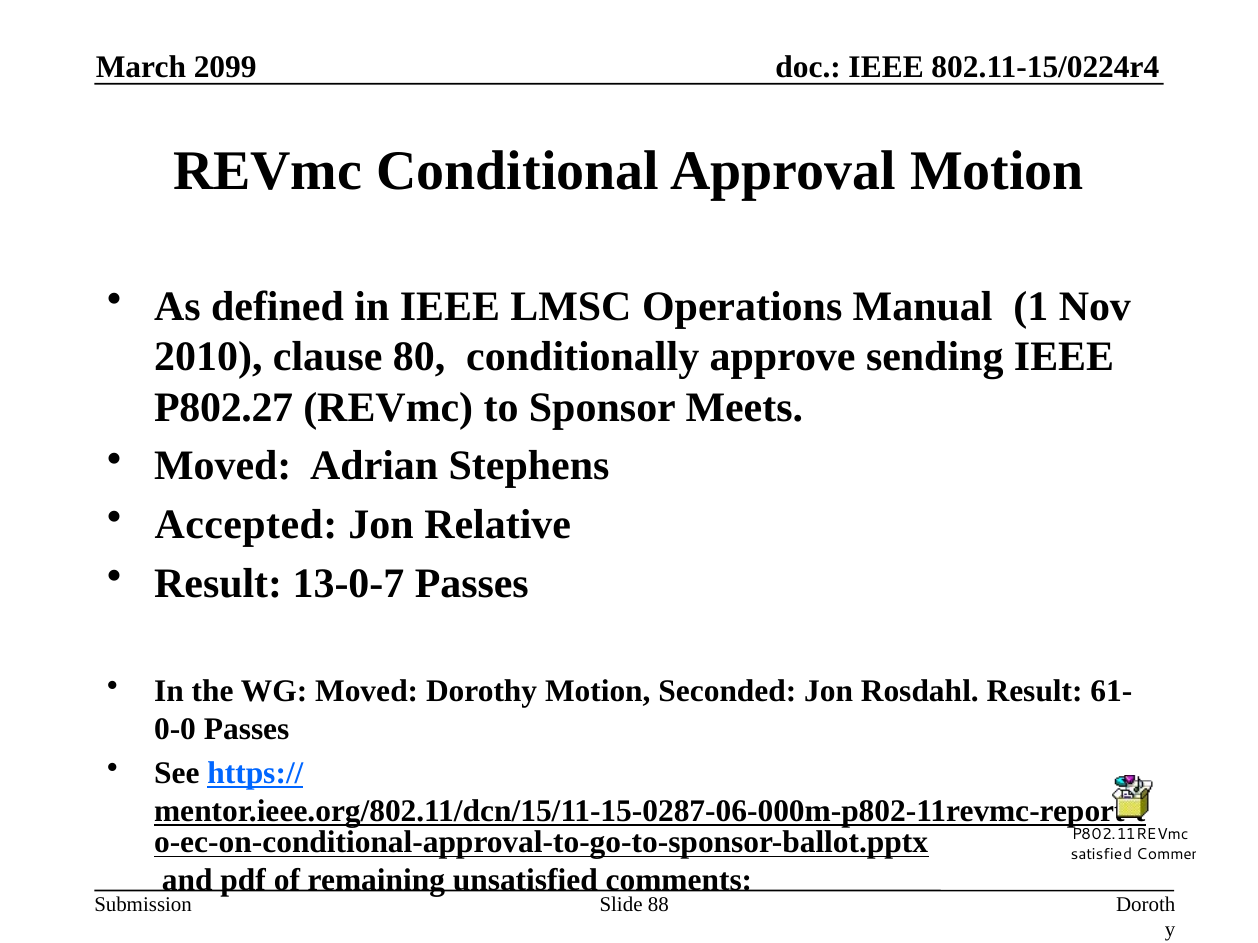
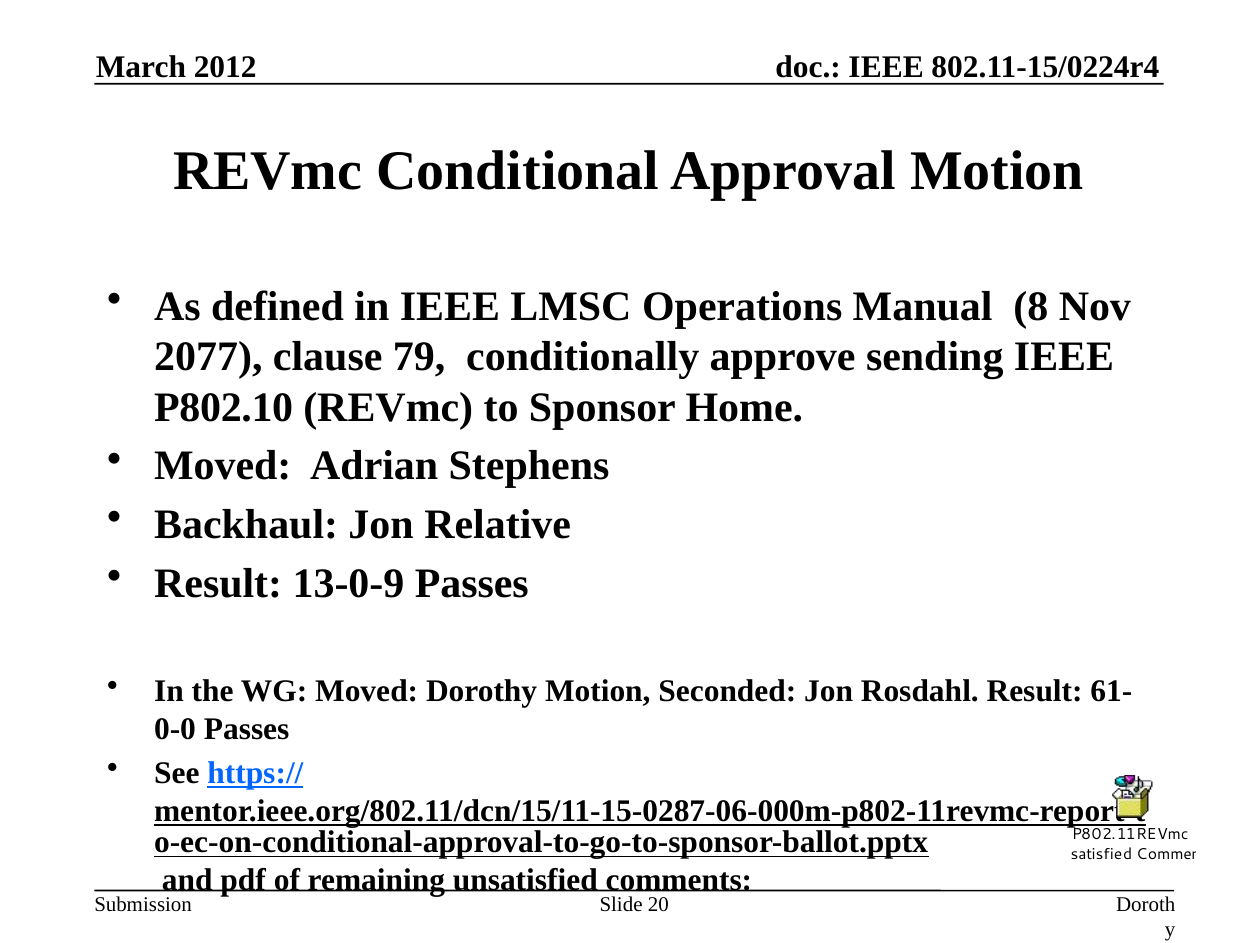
2099: 2099 -> 2012
1: 1 -> 8
2010: 2010 -> 2077
80: 80 -> 79
P802.27: P802.27 -> P802.10
Meets: Meets -> Home
Accepted: Accepted -> Backhaul
13-0-7: 13-0-7 -> 13-0-9
88: 88 -> 20
